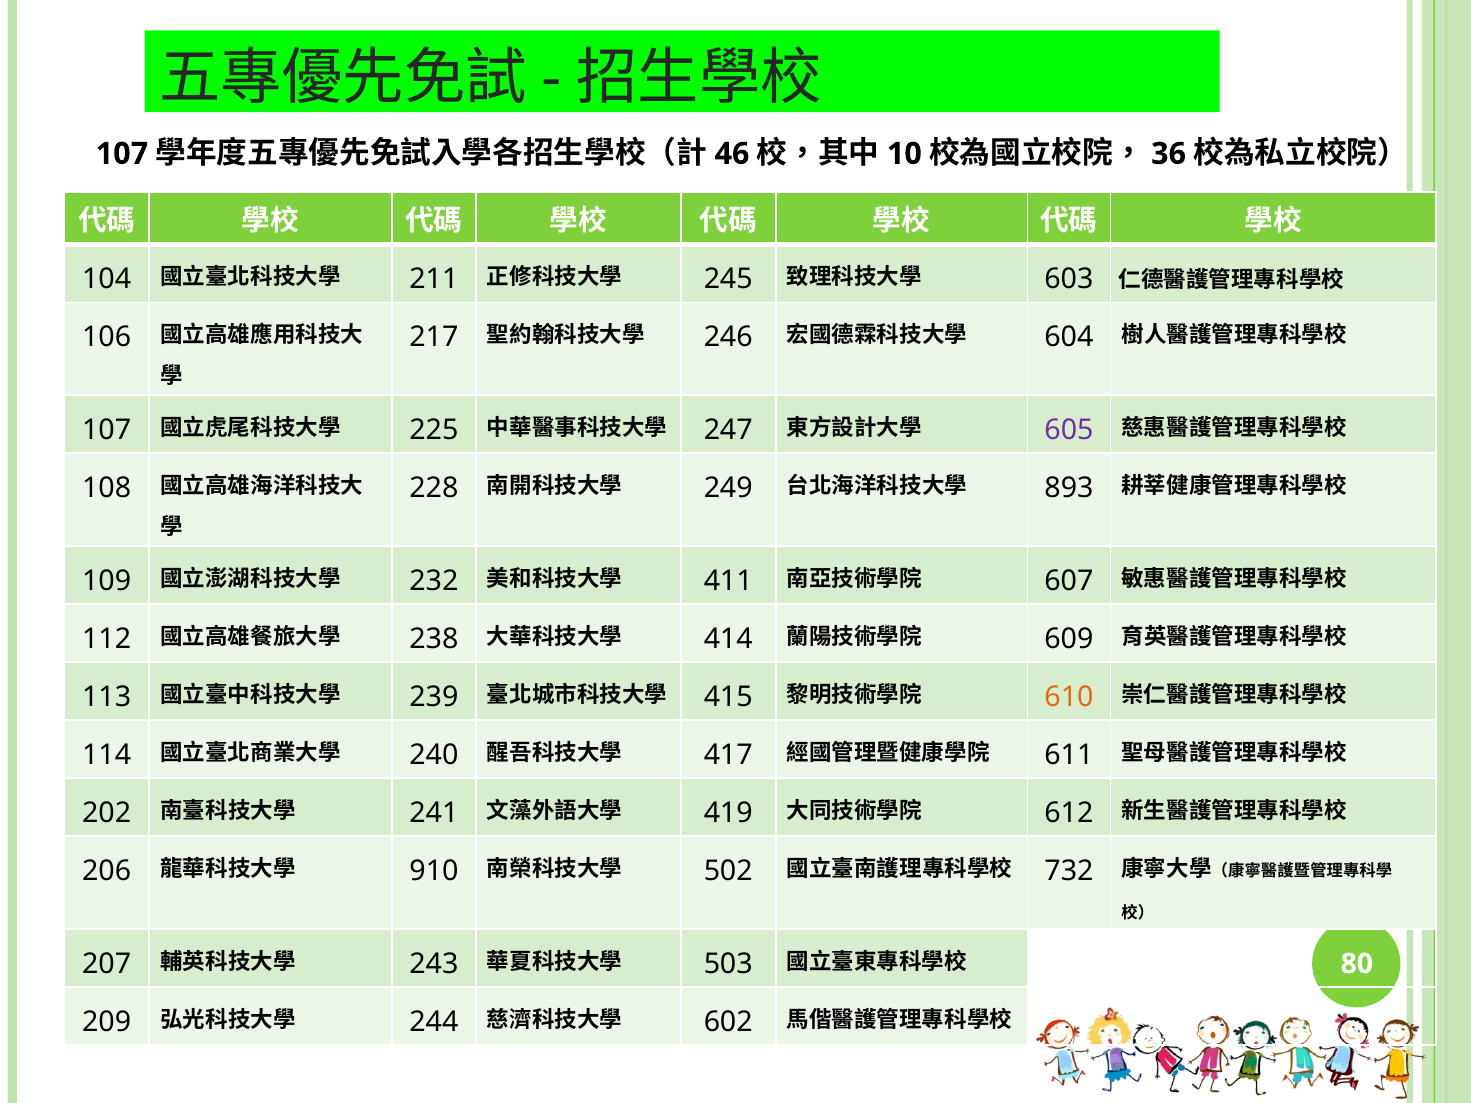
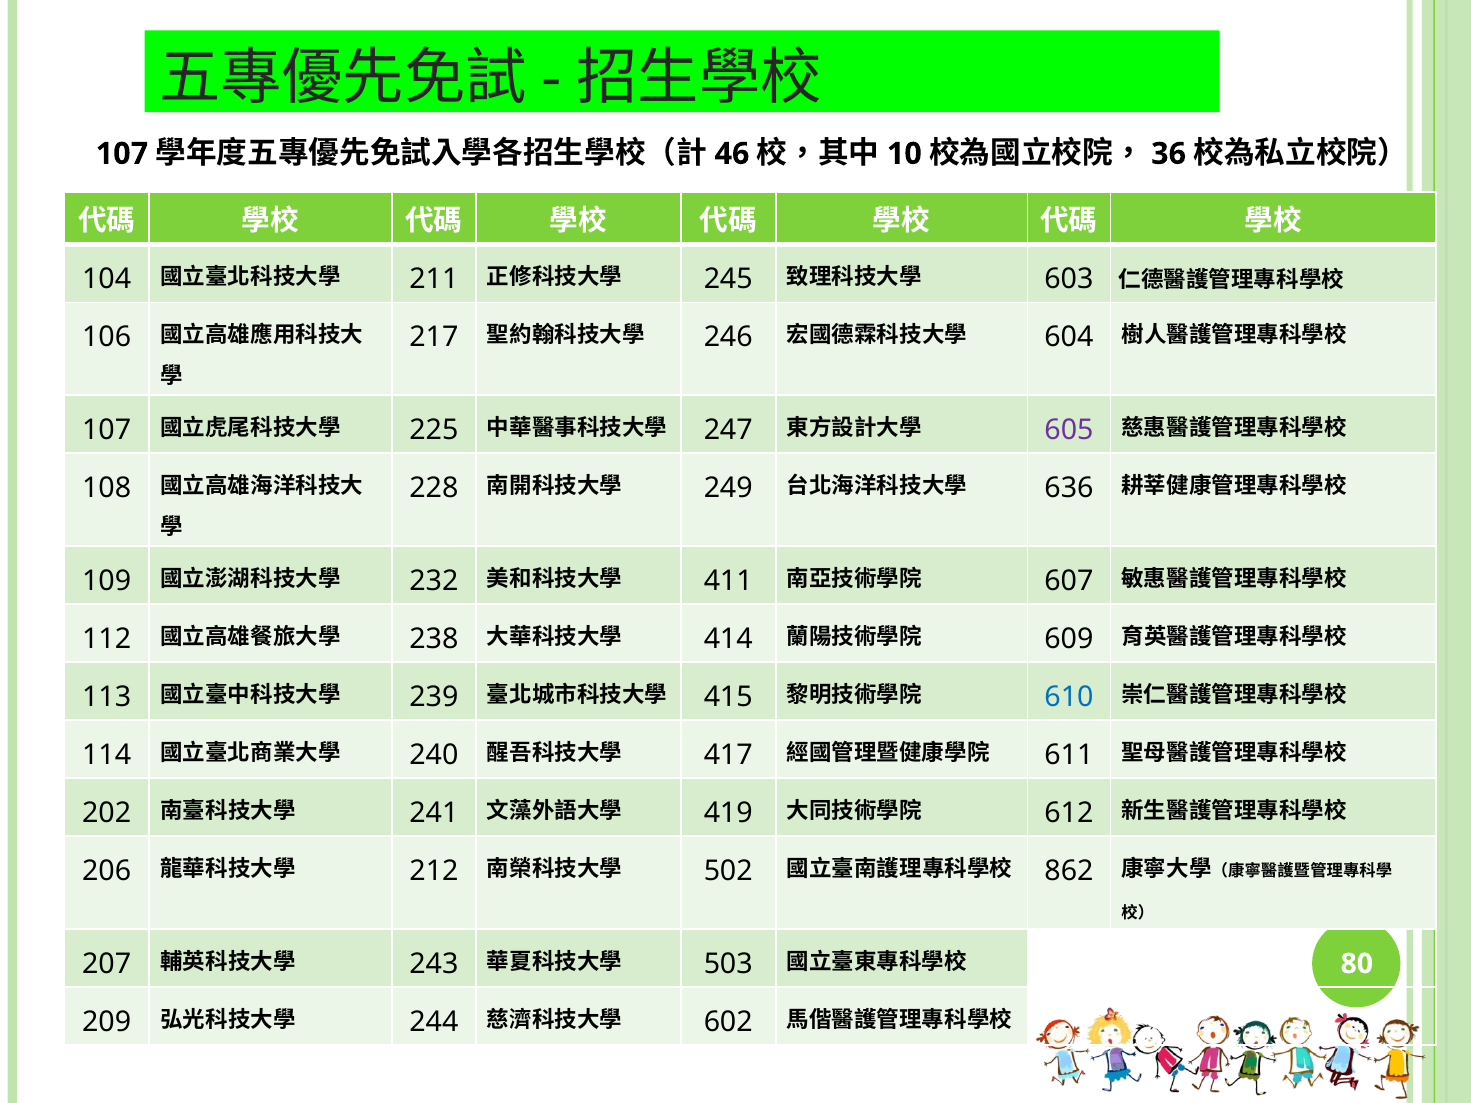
893: 893 -> 636
610 colour: orange -> blue
910: 910 -> 212
732: 732 -> 862
